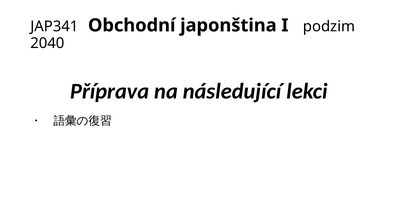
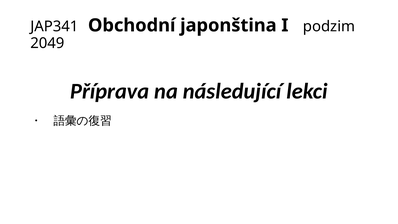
2040: 2040 -> 2049
